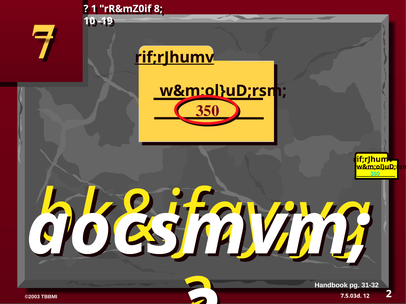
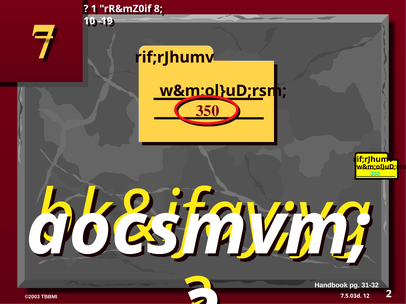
rif;rJhumv at (174, 57) underline: present -> none
